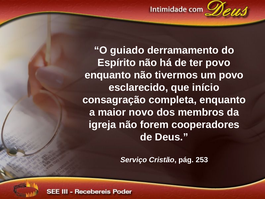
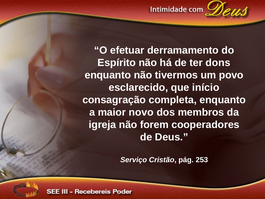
guiado: guiado -> efetuar
ter povo: povo -> dons
